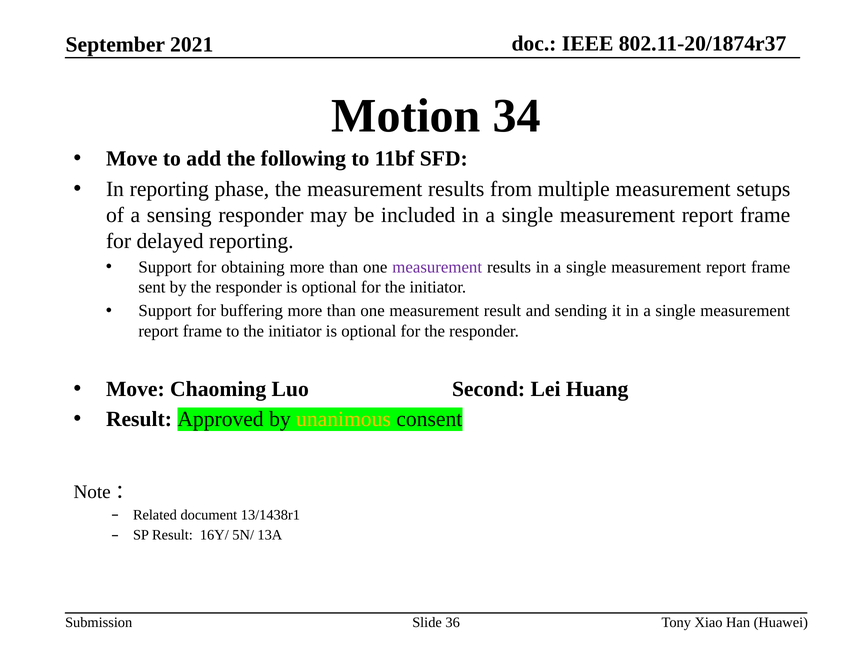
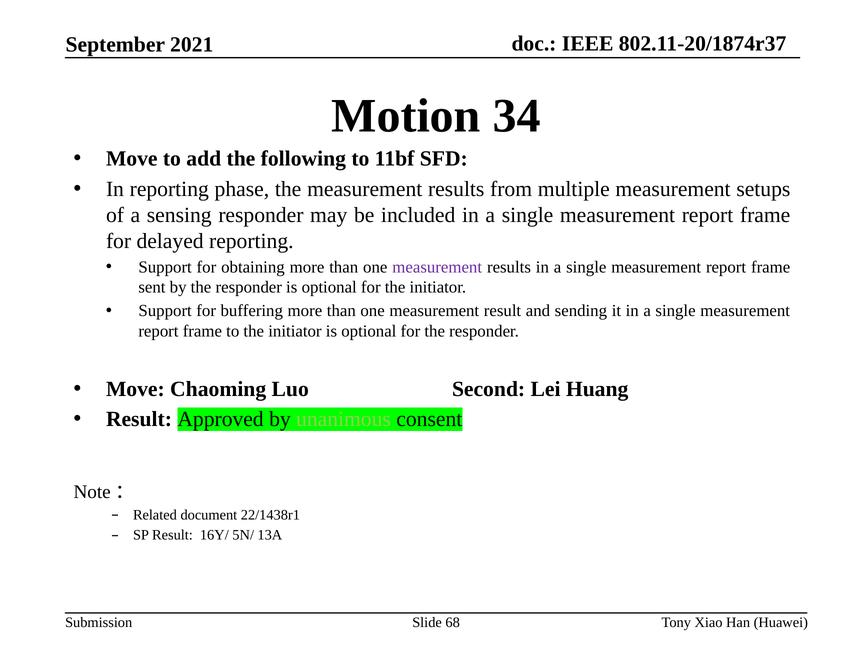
unanimous colour: yellow -> light green
13/1438r1: 13/1438r1 -> 22/1438r1
36: 36 -> 68
